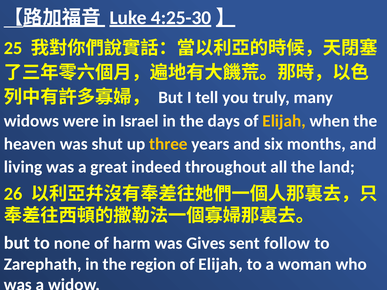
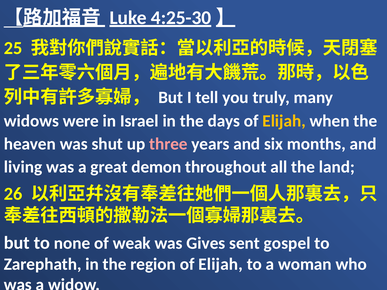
three colour: yellow -> pink
indeed: indeed -> demon
harm: harm -> weak
follow: follow -> gospel
